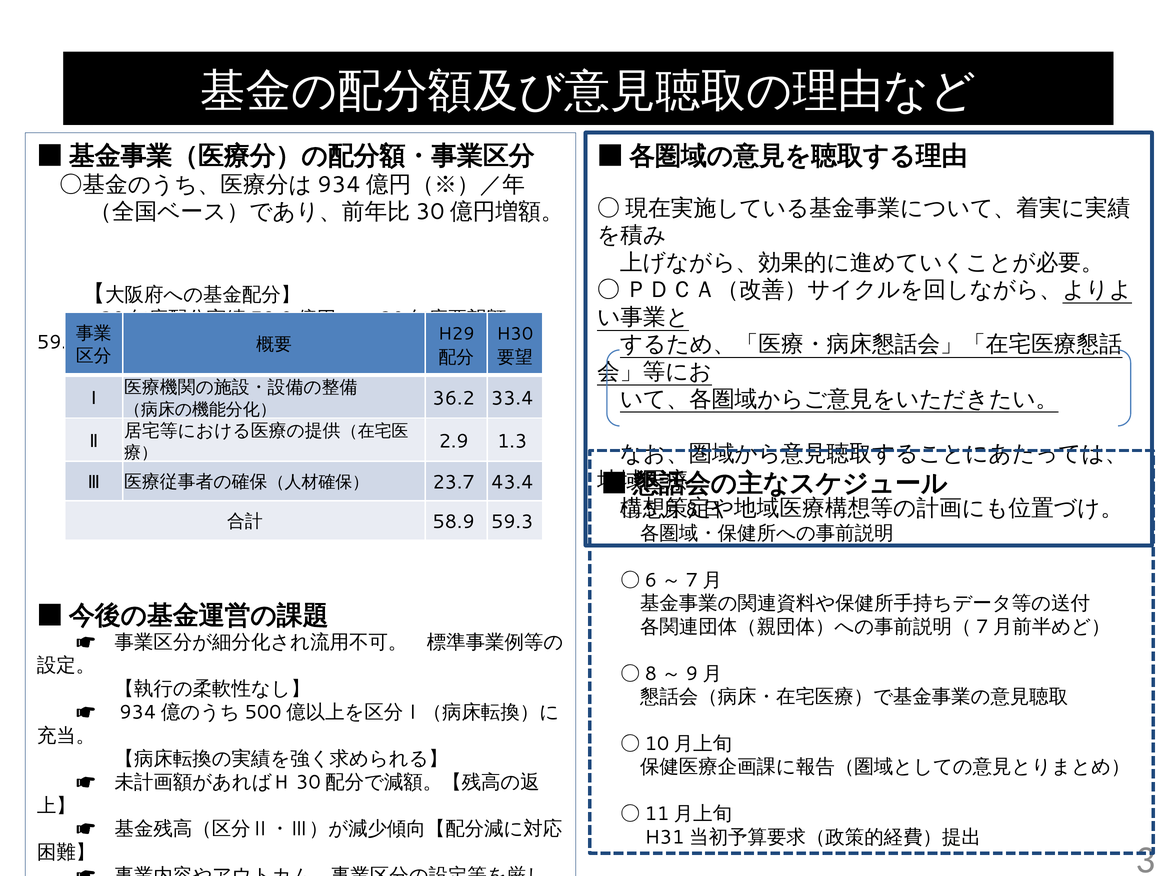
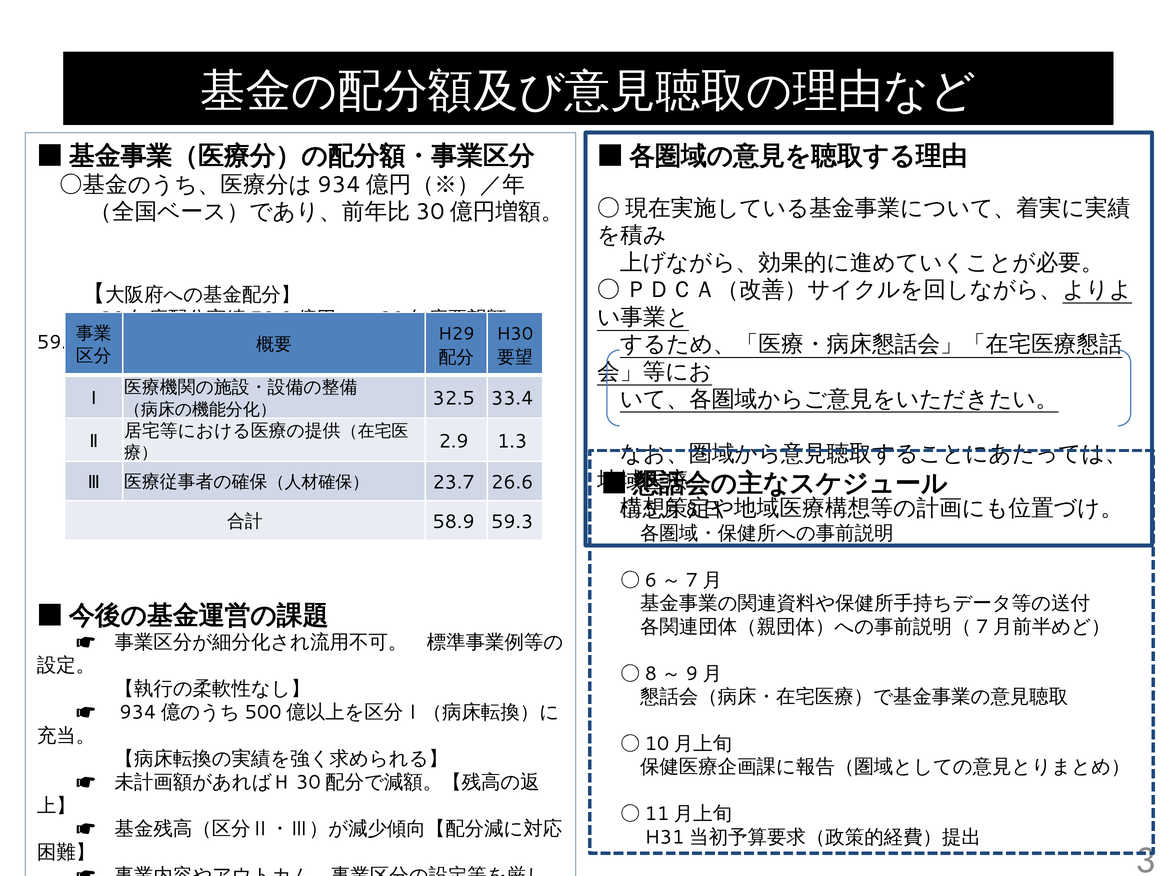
36.2: 36.2 -> 32.5
43.4: 43.4 -> 26.6
